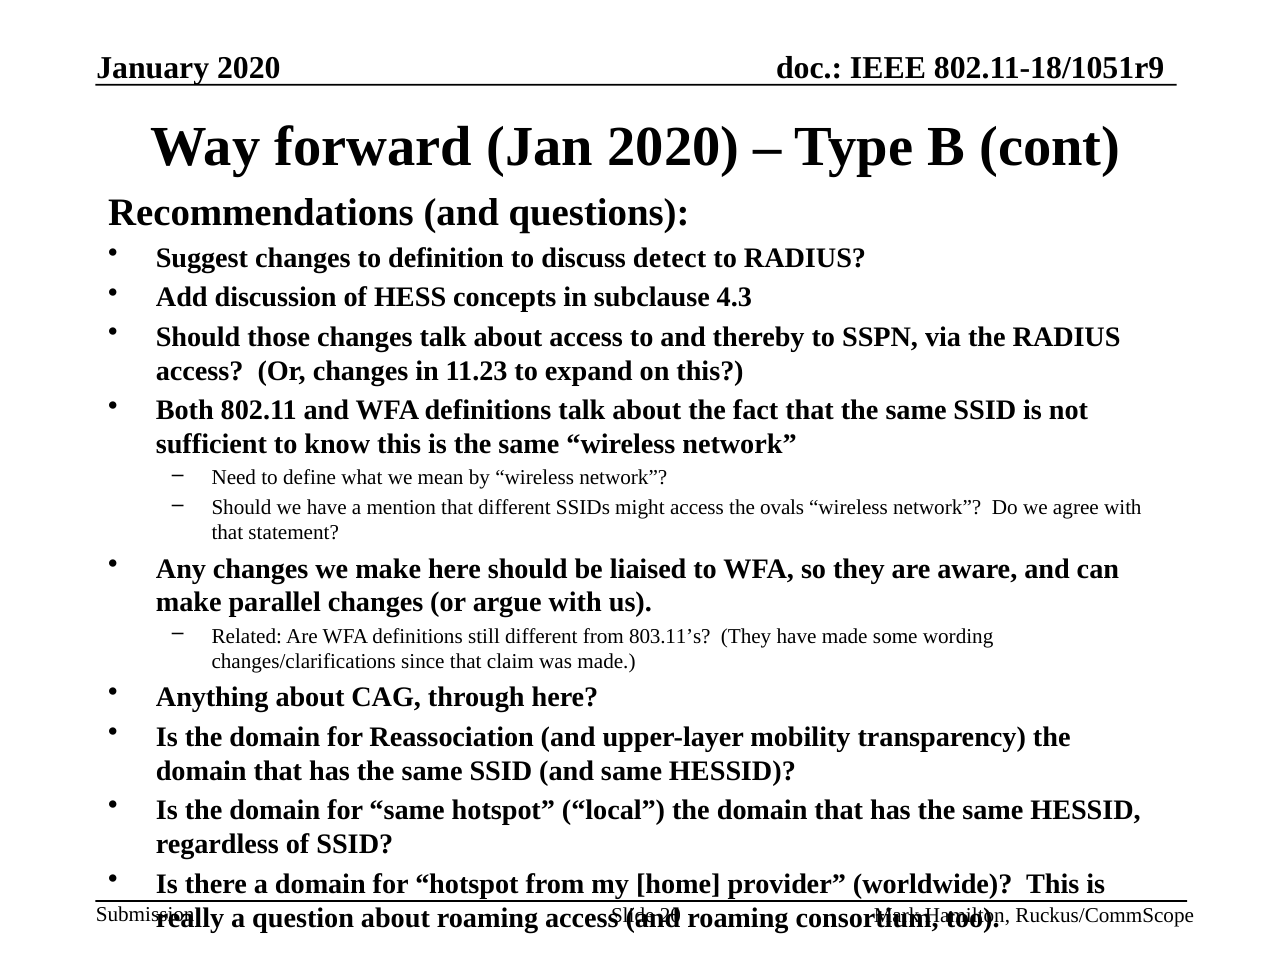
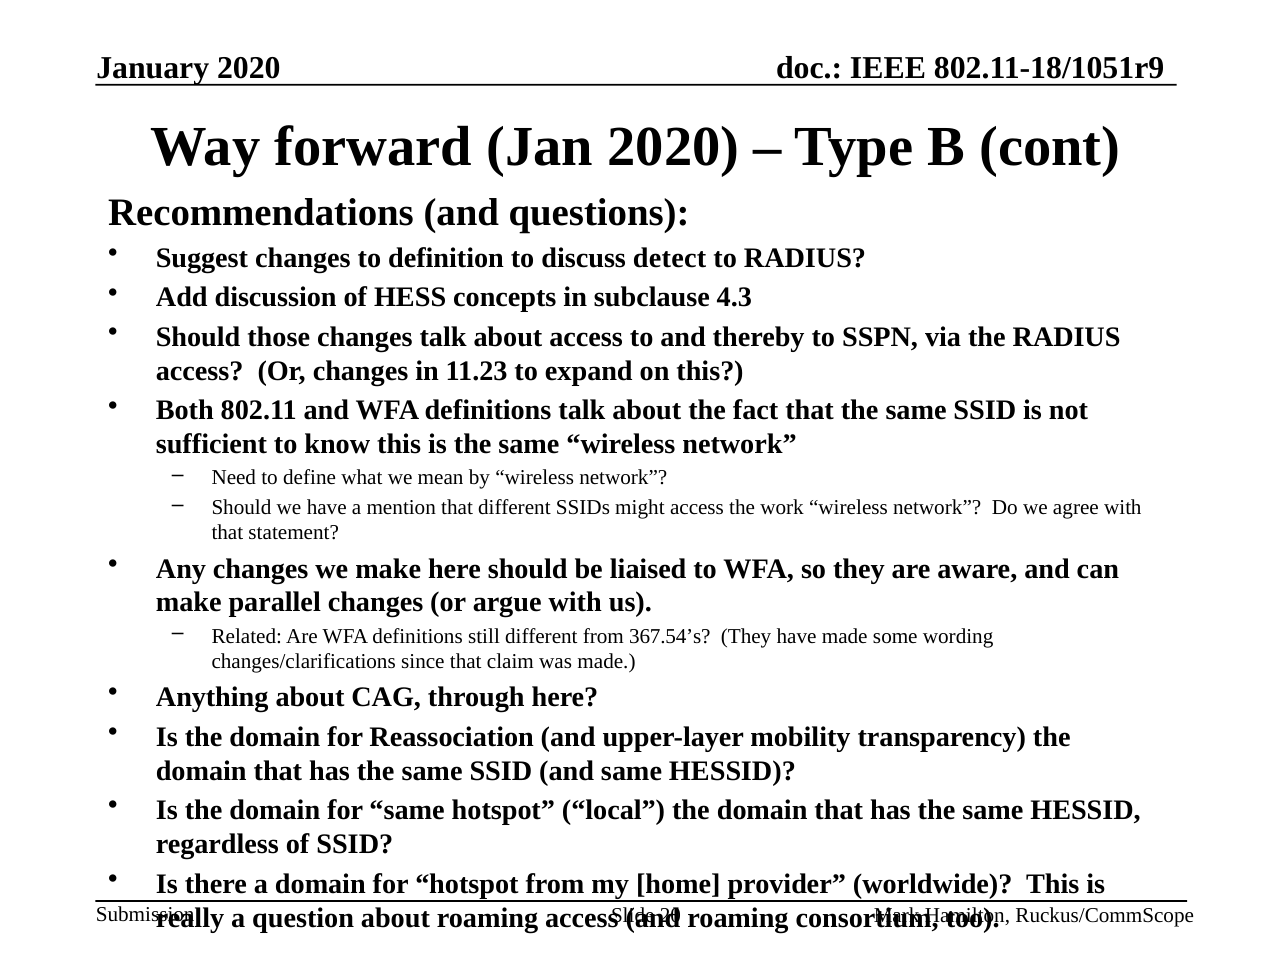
ovals: ovals -> work
803.11’s: 803.11’s -> 367.54’s
